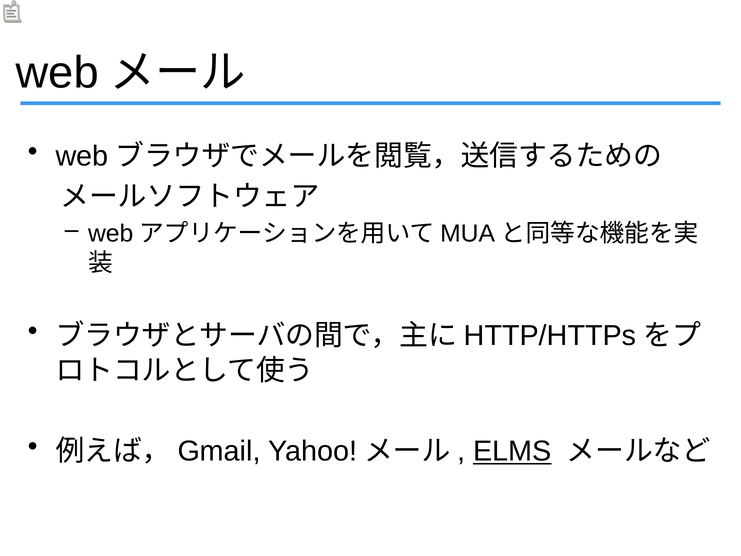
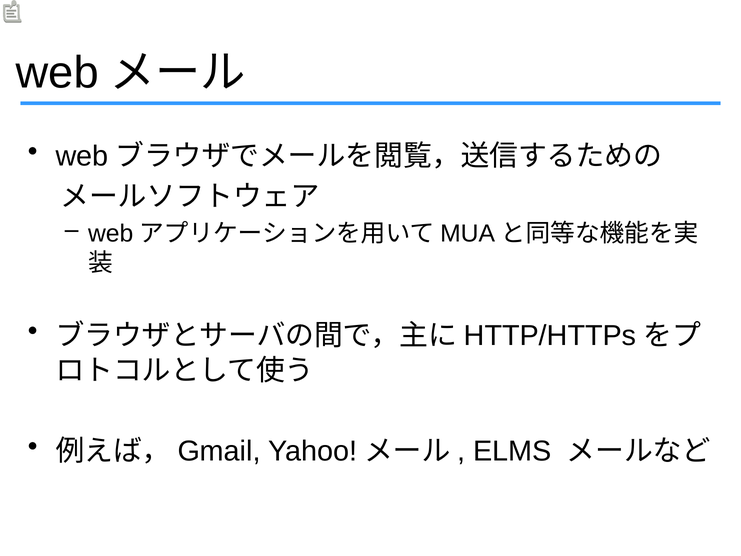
ELMS underline: present -> none
